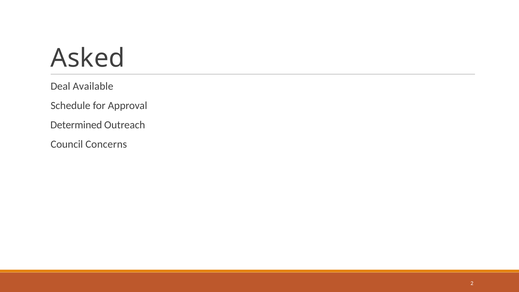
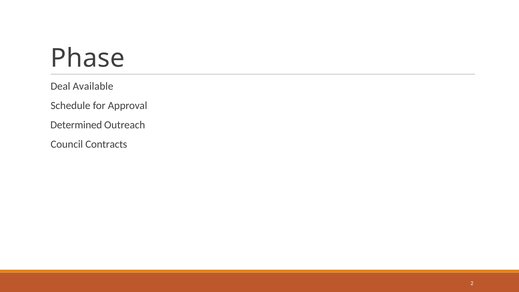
Asked: Asked -> Phase
Concerns: Concerns -> Contracts
